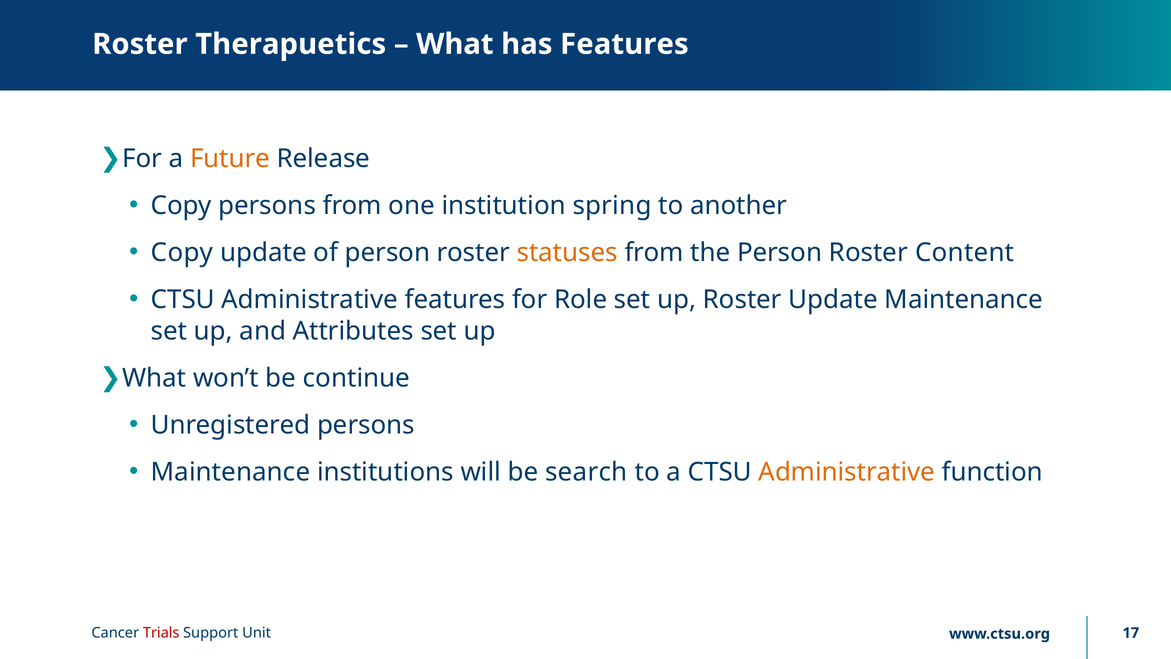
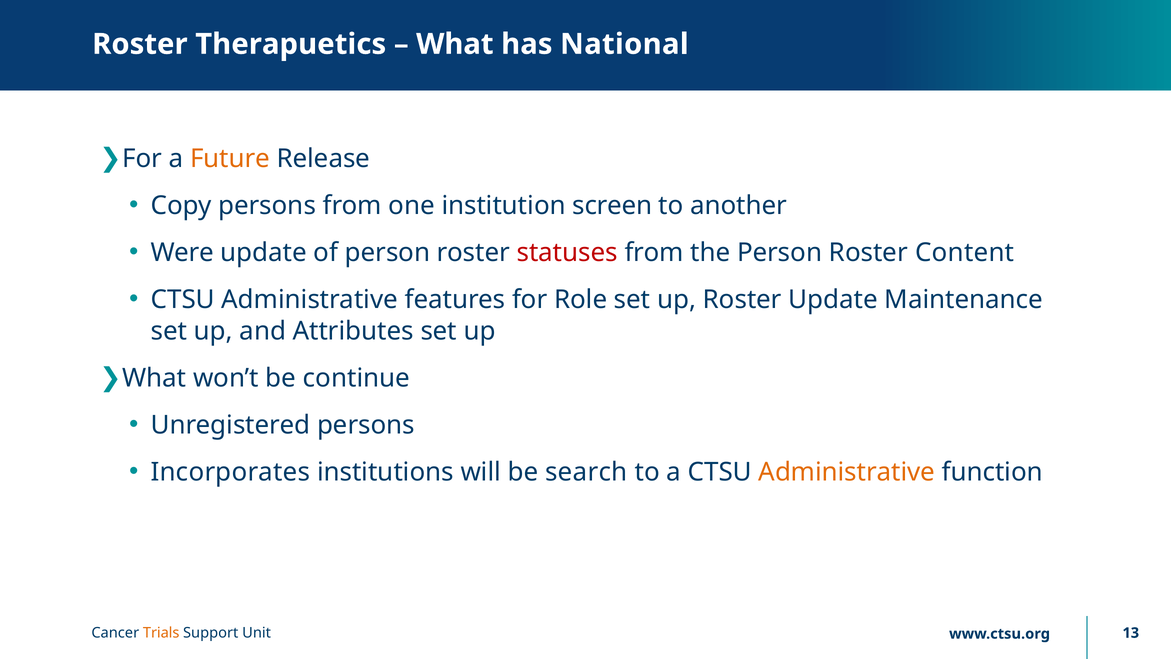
has Features: Features -> National
spring: spring -> screen
Copy at (182, 253): Copy -> Were
statuses colour: orange -> red
Maintenance at (230, 472): Maintenance -> Incorporates
Trials colour: red -> orange
17: 17 -> 13
